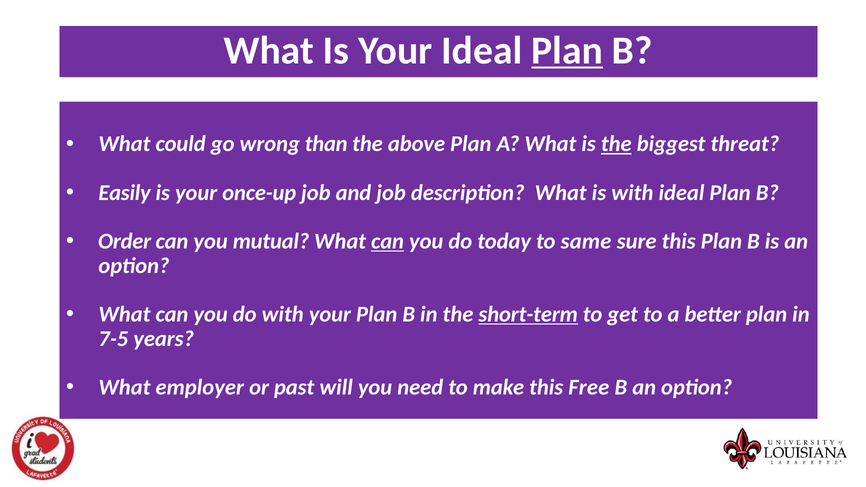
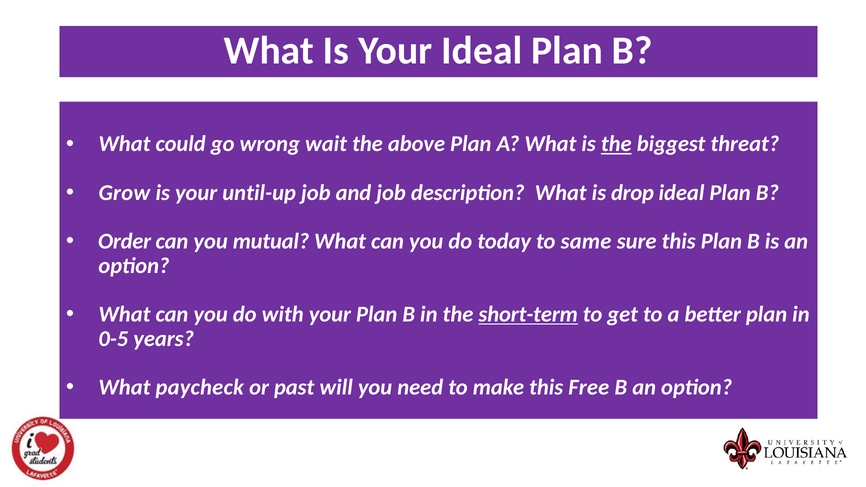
Plan at (567, 50) underline: present -> none
than: than -> wait
Easily: Easily -> Grow
once-up: once-up -> until-up
is with: with -> drop
can at (388, 241) underline: present -> none
7-5: 7-5 -> 0-5
employer: employer -> paycheck
